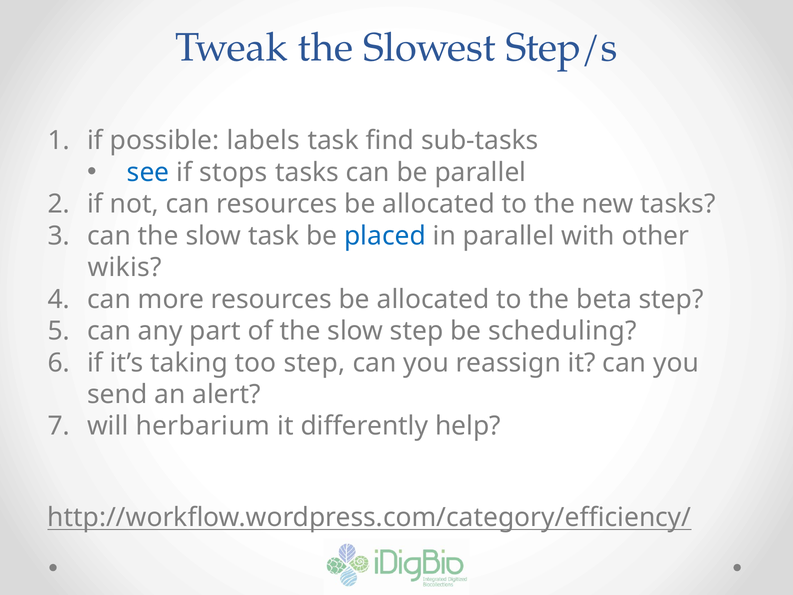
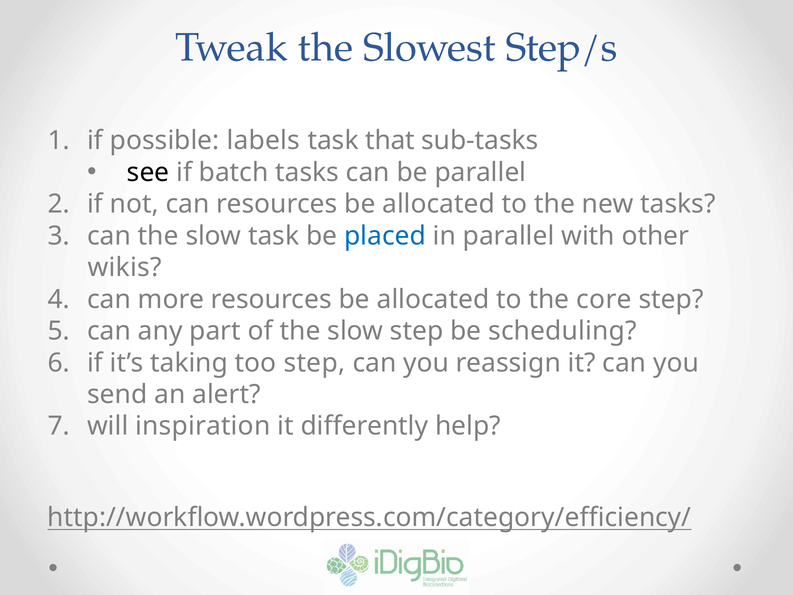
find: find -> that
see colour: blue -> black
stops: stops -> batch
beta: beta -> core
herbarium: herbarium -> inspiration
